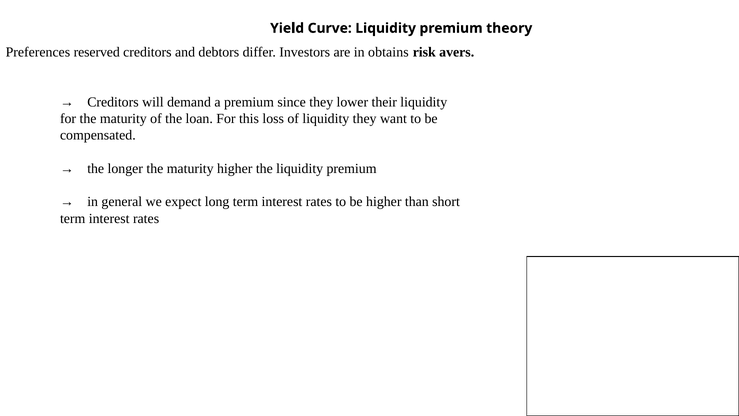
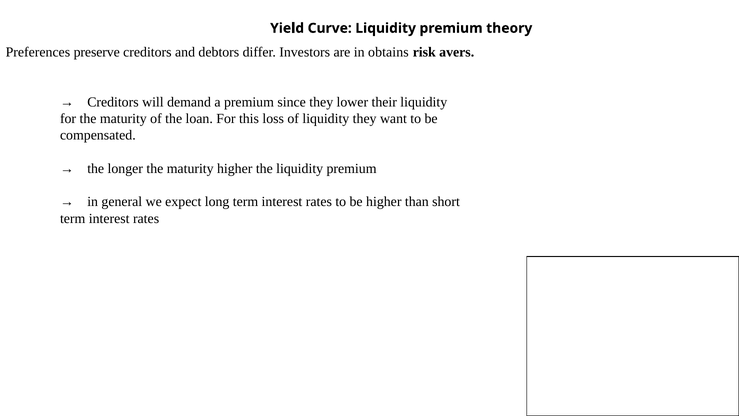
reserved: reserved -> preserve
